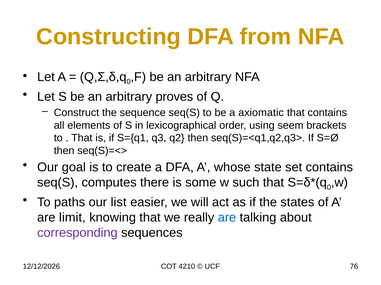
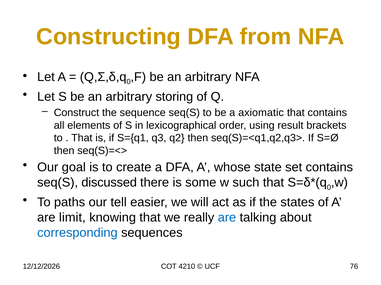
proves: proves -> storing
seem: seem -> result
computes: computes -> discussed
list: list -> tell
corresponding colour: purple -> blue
